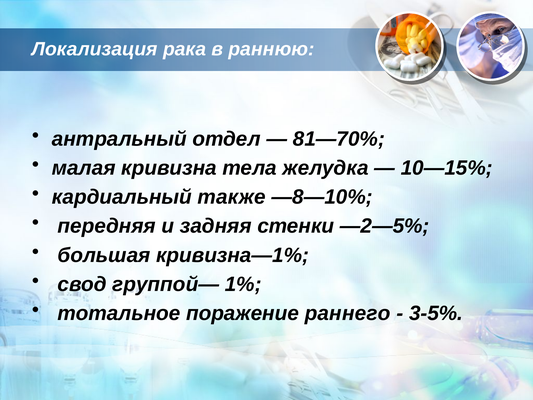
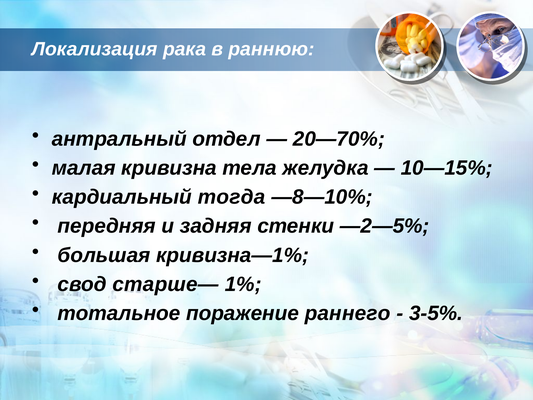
81—70%: 81—70% -> 20—70%
также: также -> тогда
группой—: группой— -> старше—
